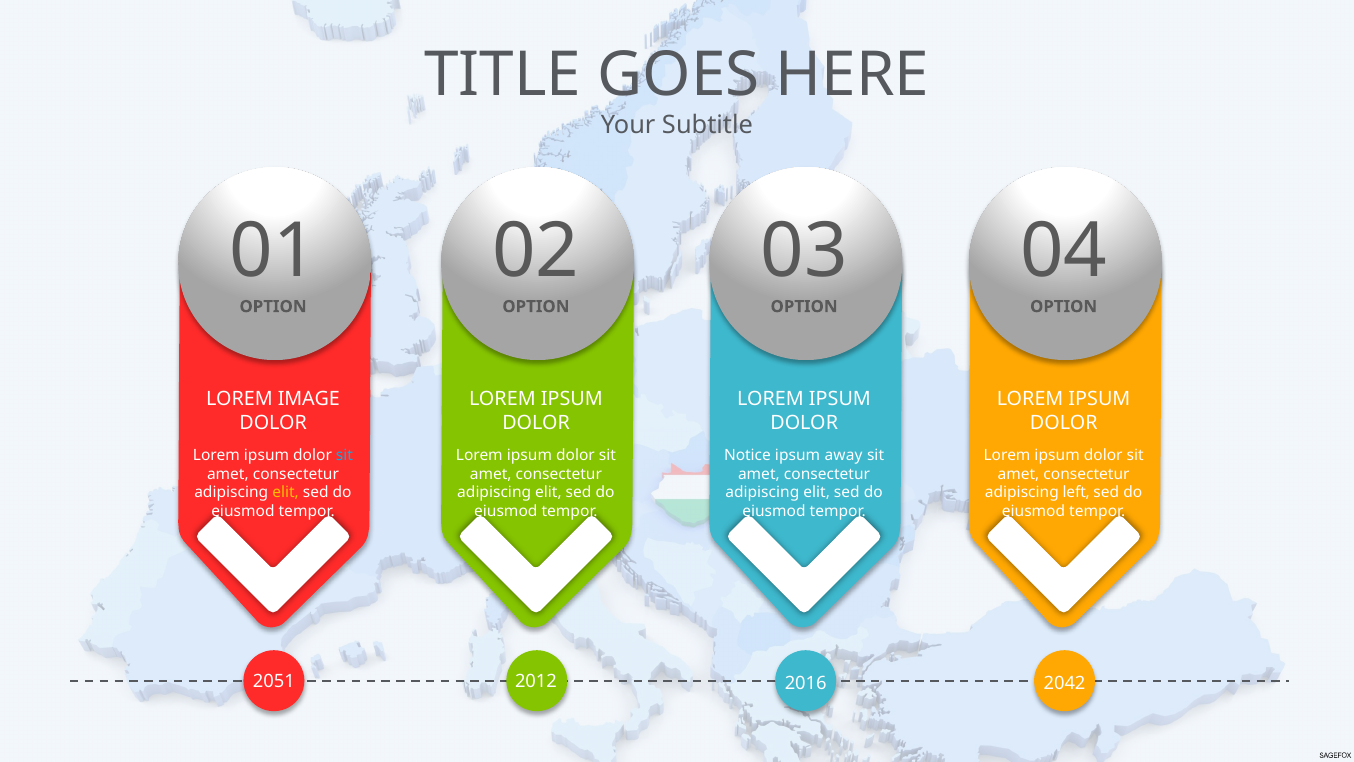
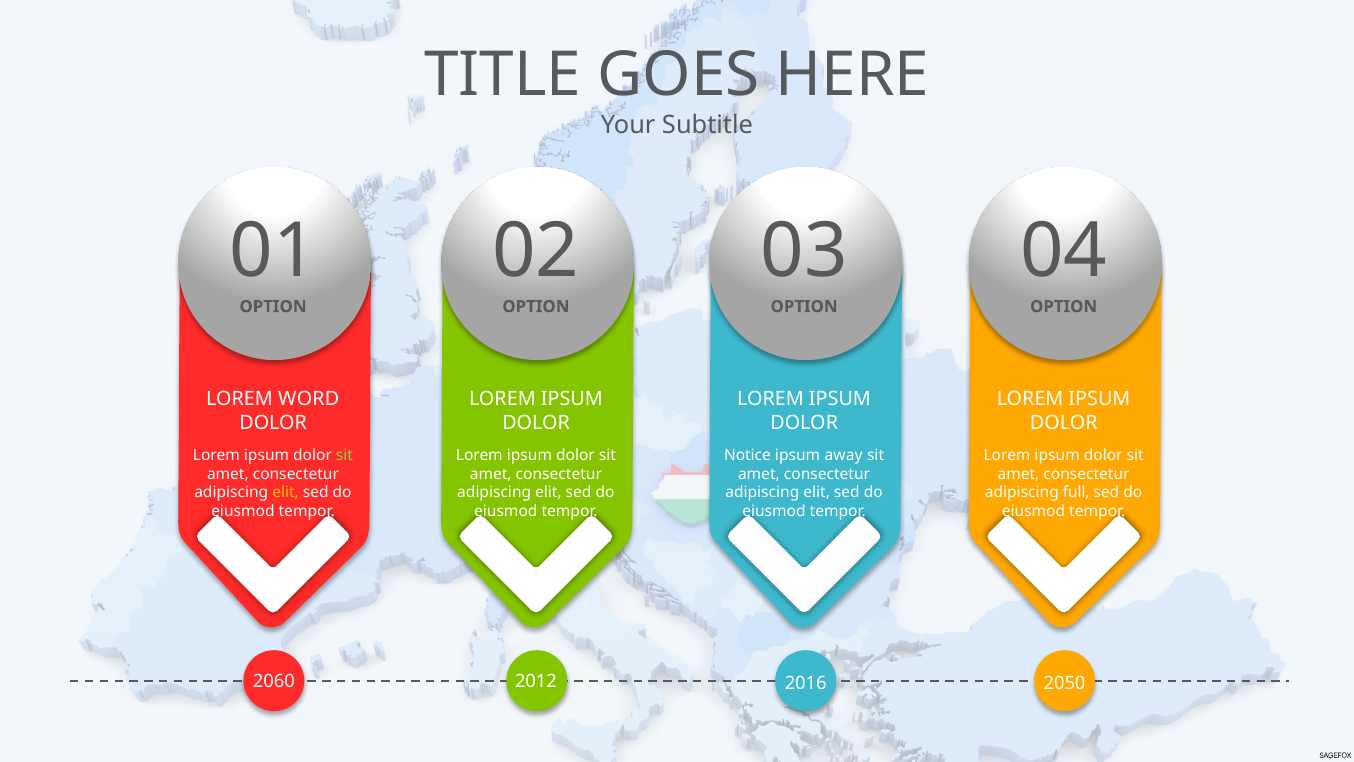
IMAGE: IMAGE -> WORD
sit at (345, 455) colour: light blue -> light green
left: left -> full
2051: 2051 -> 2060
2042: 2042 -> 2050
